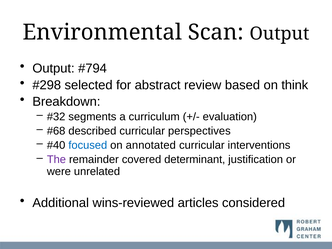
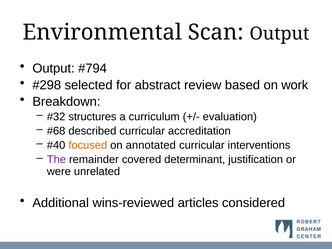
think: think -> work
segments: segments -> structures
perspectives: perspectives -> accreditation
focused colour: blue -> orange
